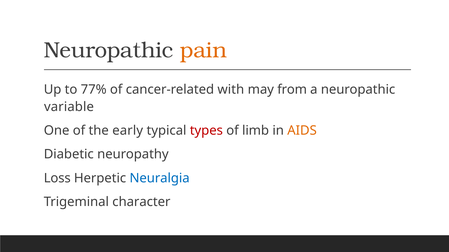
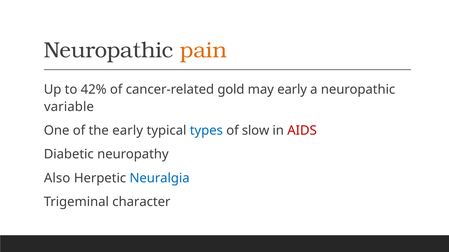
77%: 77% -> 42%
with: with -> gold
may from: from -> early
types colour: red -> blue
limb: limb -> slow
AIDS colour: orange -> red
Loss: Loss -> Also
